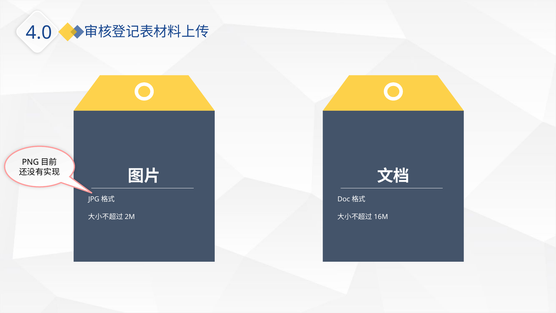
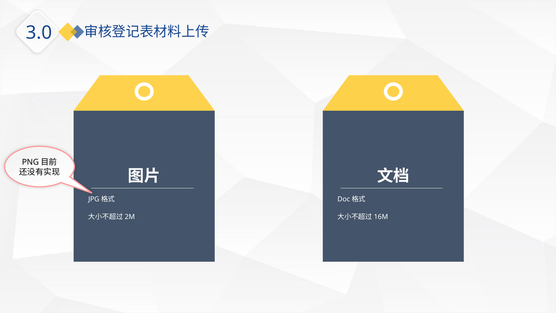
4.0: 4.0 -> 3.0
